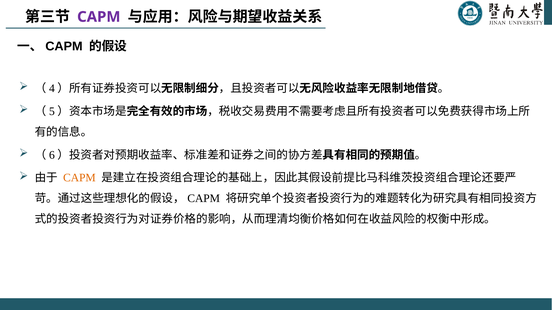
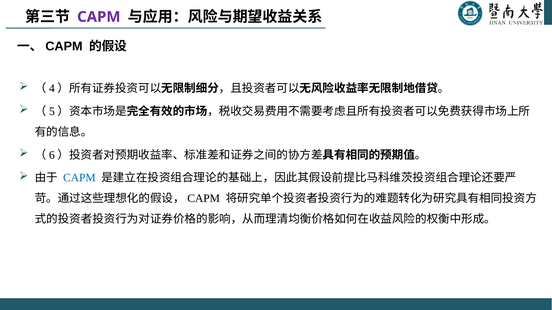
CAPM at (79, 178) colour: orange -> blue
